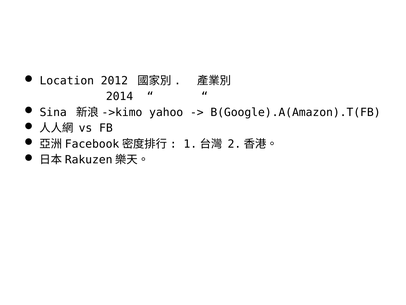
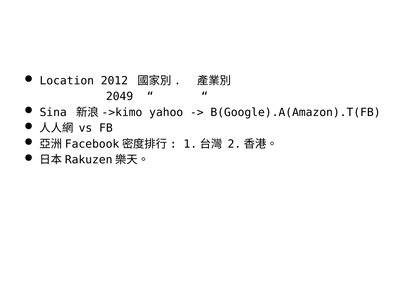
2014: 2014 -> 2049
